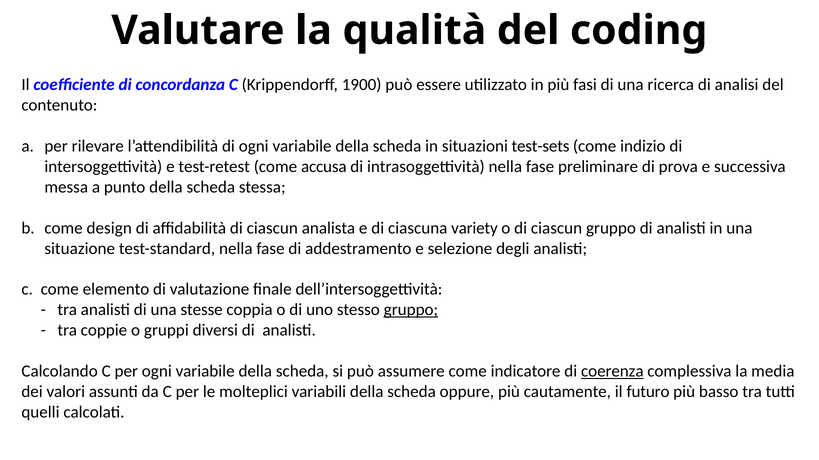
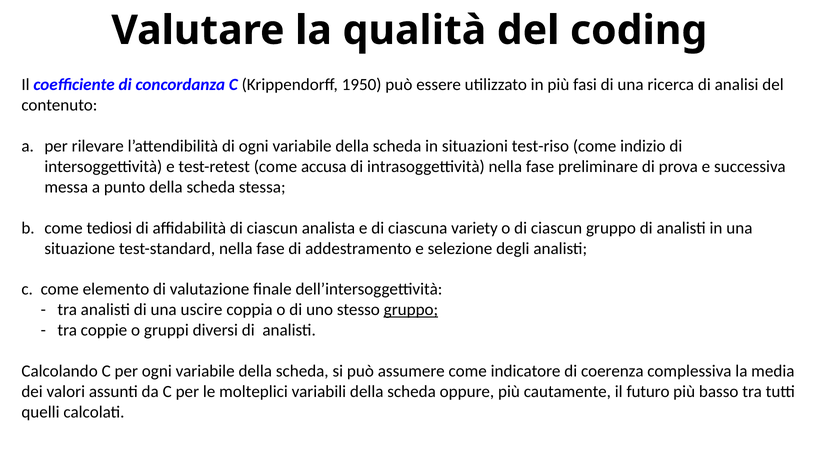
1900: 1900 -> 1950
test-sets: test-sets -> test-riso
design: design -> tediosi
stesse: stesse -> uscire
coerenza underline: present -> none
